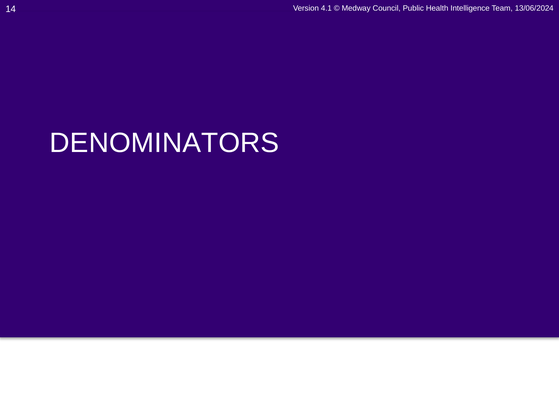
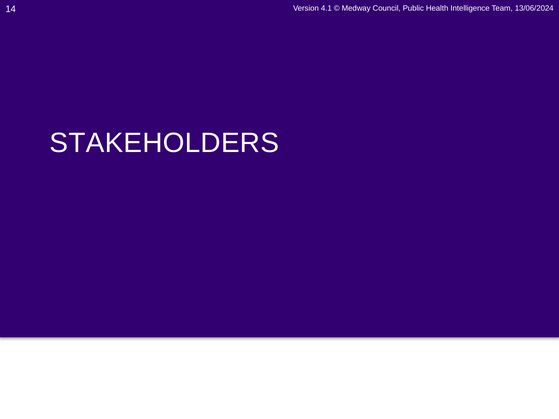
DENOMINATORS: DENOMINATORS -> STAKEHOLDERS
